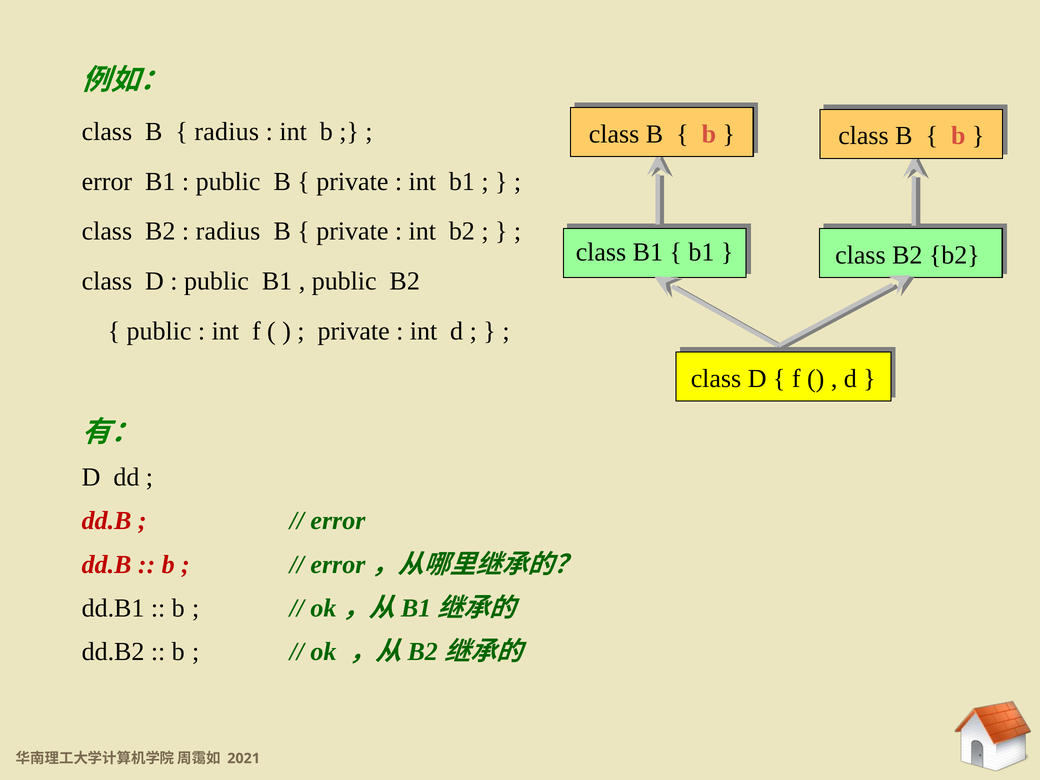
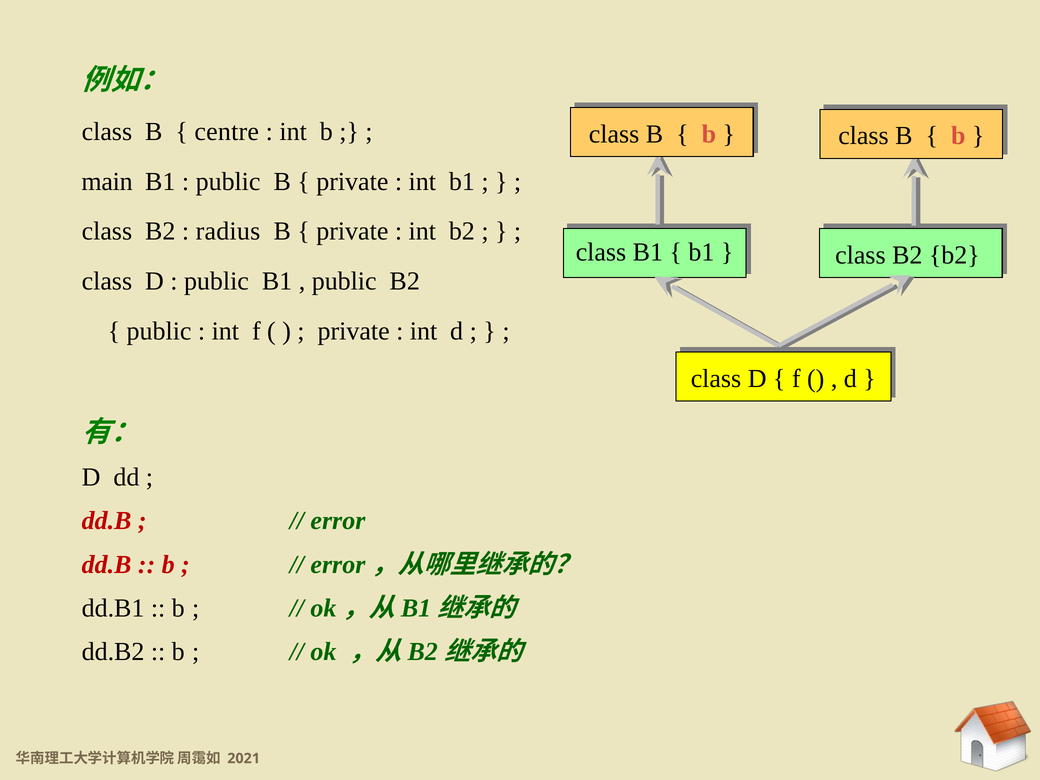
radius at (227, 132): radius -> centre
error at (107, 181): error -> main
